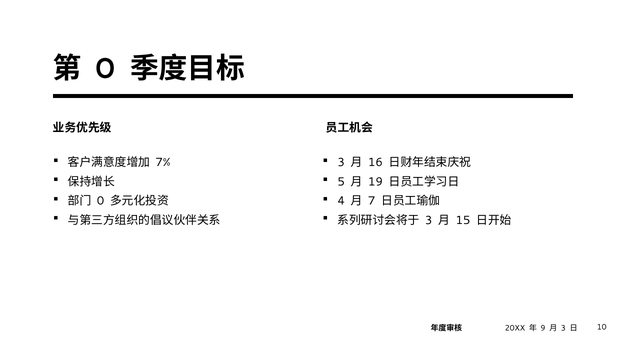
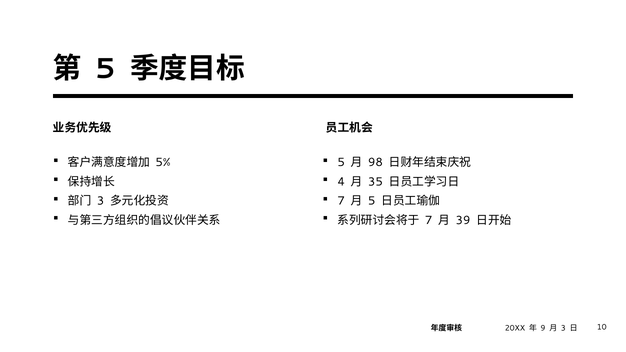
0 at (105, 69): 0 -> 5
7%: 7% -> 5%
3 at (341, 163): 3 -> 5
16: 16 -> 98
5: 5 -> 4
19: 19 -> 35
0 at (101, 201): 0 -> 3
4 at (341, 201): 4 -> 7
7 at (372, 201): 7 -> 5
3 at (429, 220): 3 -> 7
15: 15 -> 39
